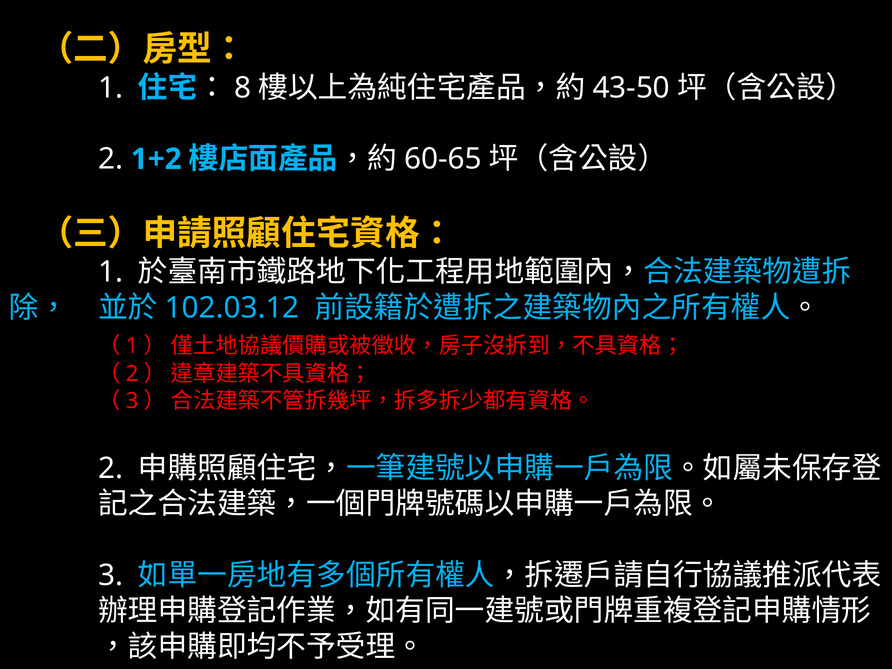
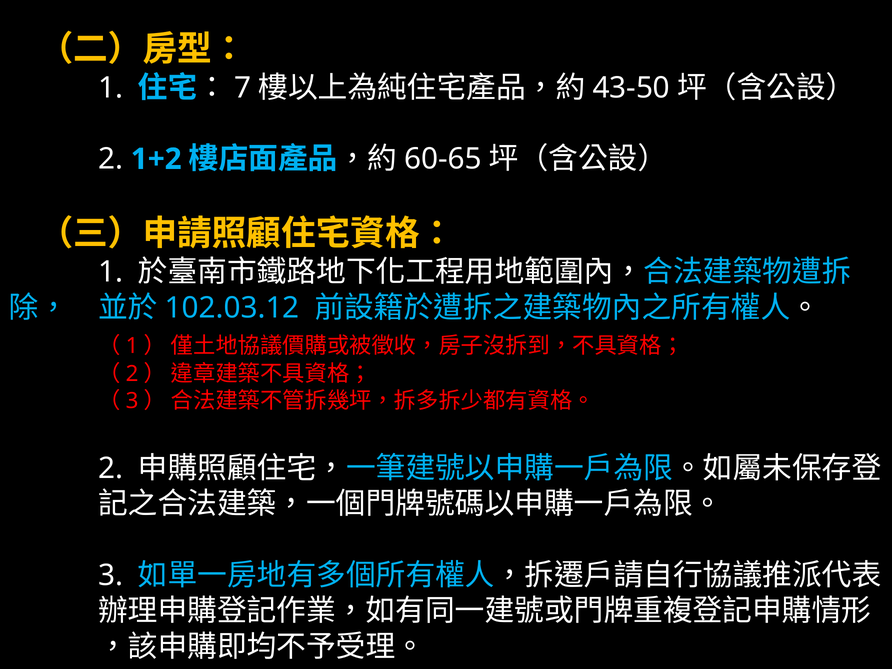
8: 8 -> 7
